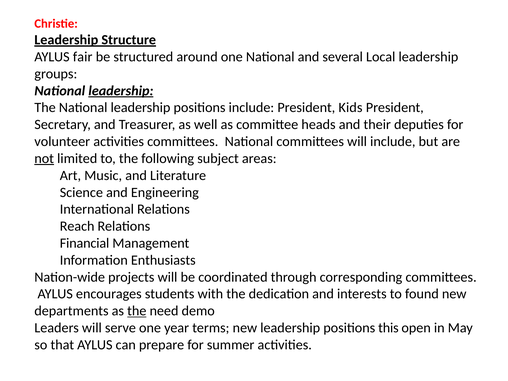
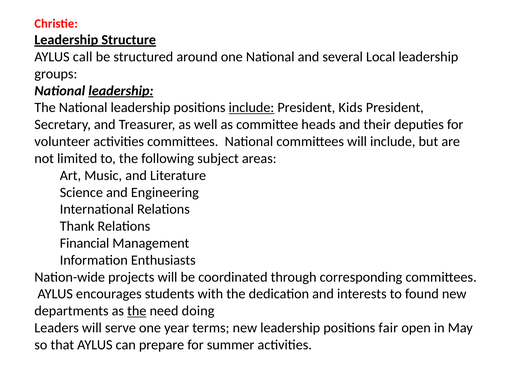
fair: fair -> call
include at (251, 108) underline: none -> present
not underline: present -> none
Reach: Reach -> Thank
demo: demo -> doing
this: this -> fair
